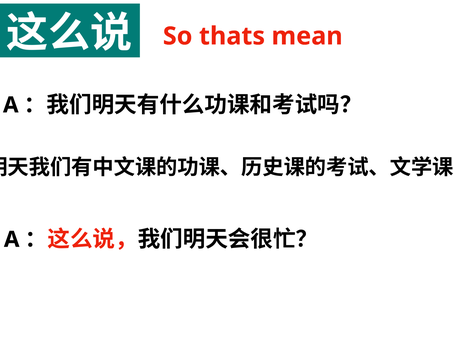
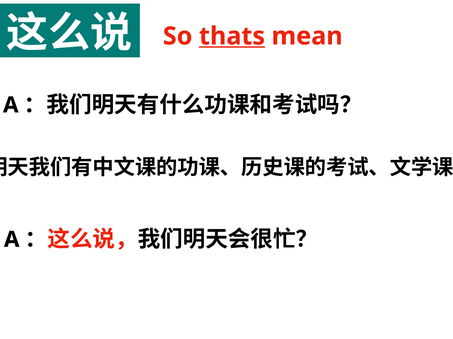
thats underline: none -> present
